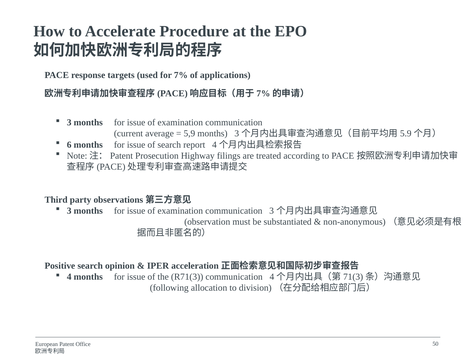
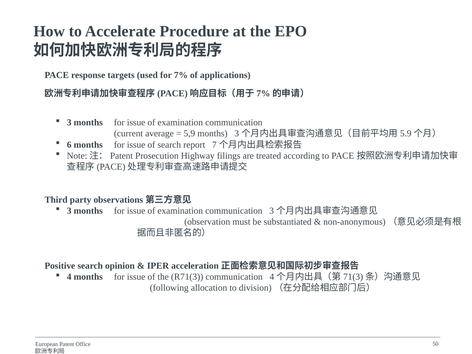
report 4: 4 -> 7
